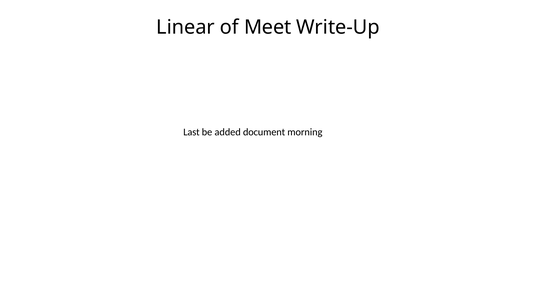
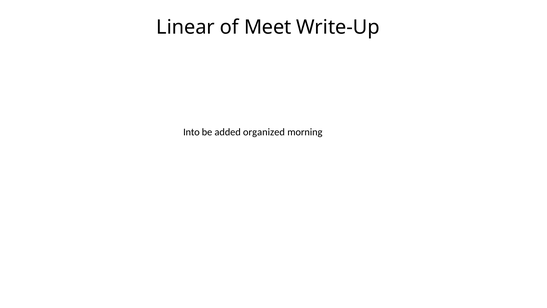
Last: Last -> Into
document: document -> organized
